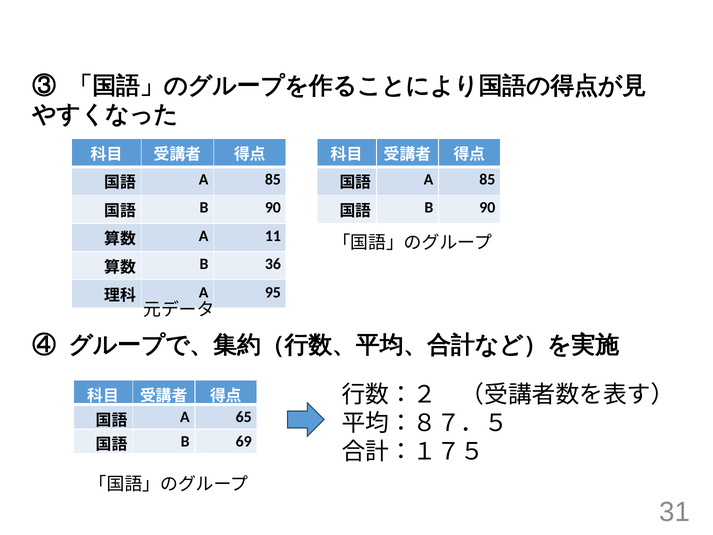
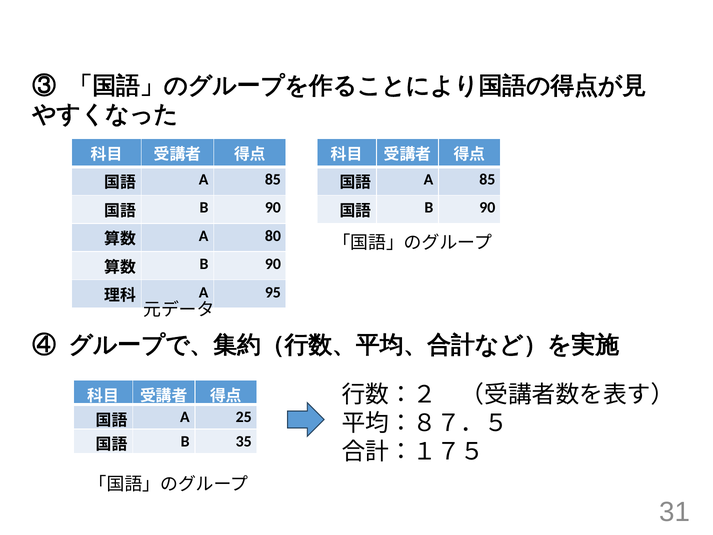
11: 11 -> 80
36 at (273, 264): 36 -> 90
65: 65 -> 25
69: 69 -> 35
